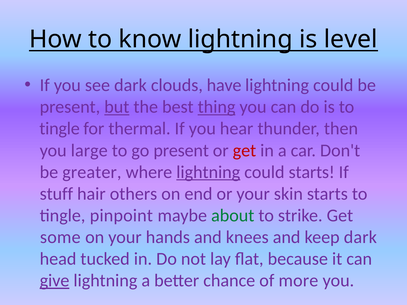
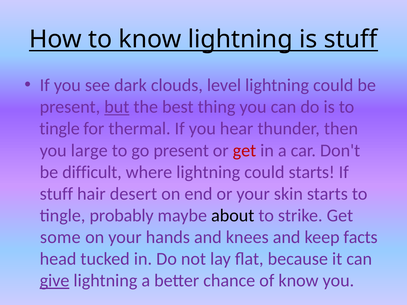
is level: level -> stuff
have: have -> level
thing underline: present -> none
greater: greater -> difficult
lightning at (208, 172) underline: present -> none
others: others -> desert
pinpoint: pinpoint -> probably
about colour: green -> black
keep dark: dark -> facts
of more: more -> know
